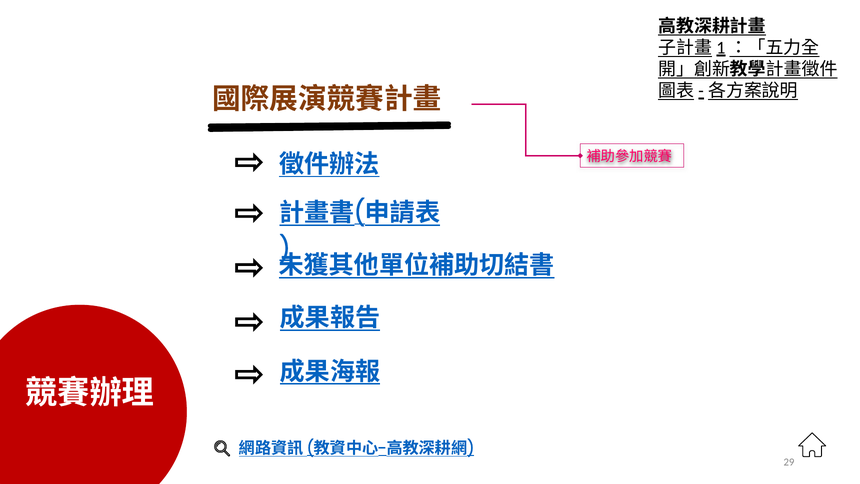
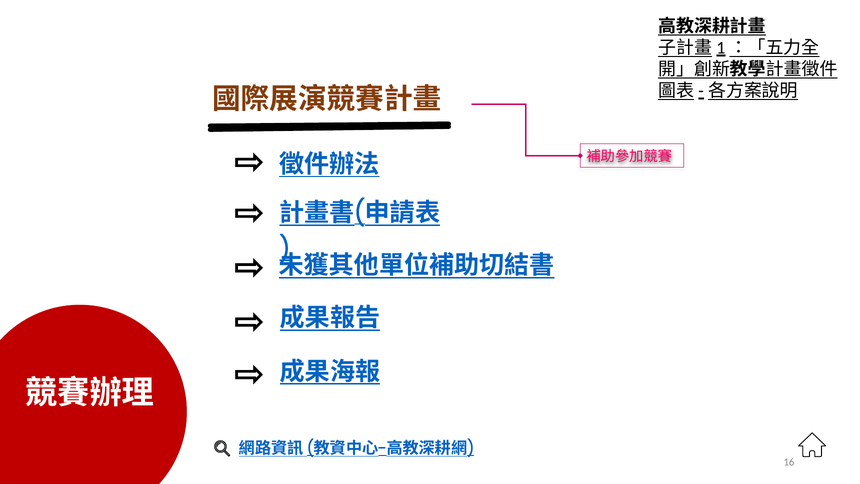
29: 29 -> 16
